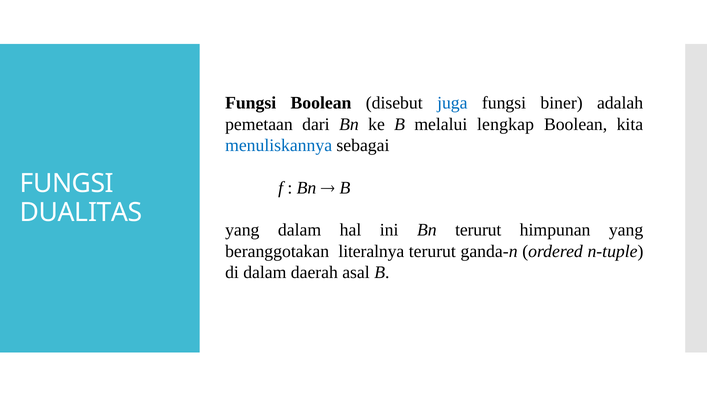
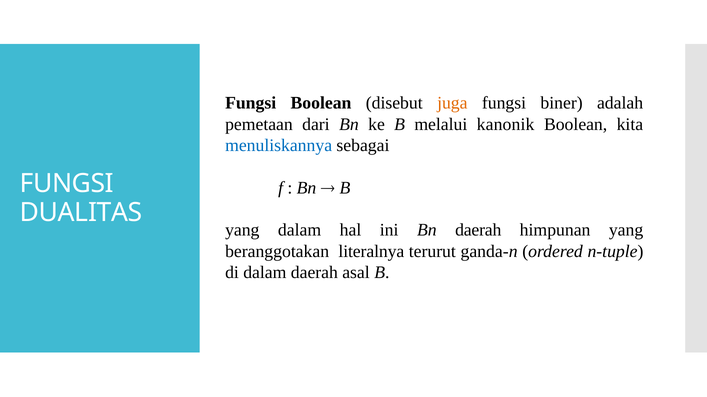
juga colour: blue -> orange
lengkap: lengkap -> kanonik
Bn terurut: terurut -> daerah
